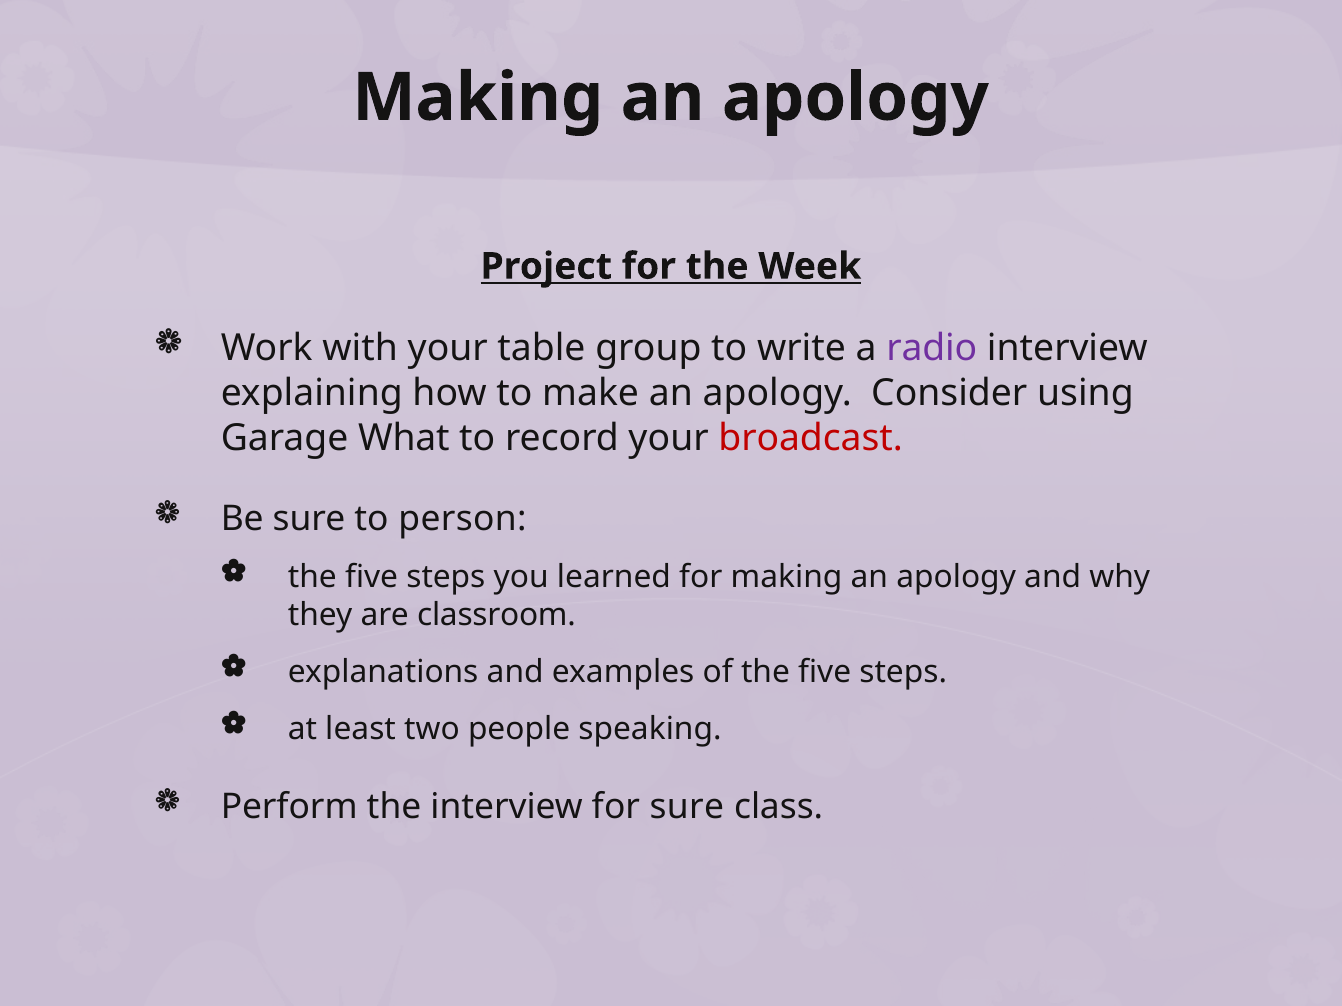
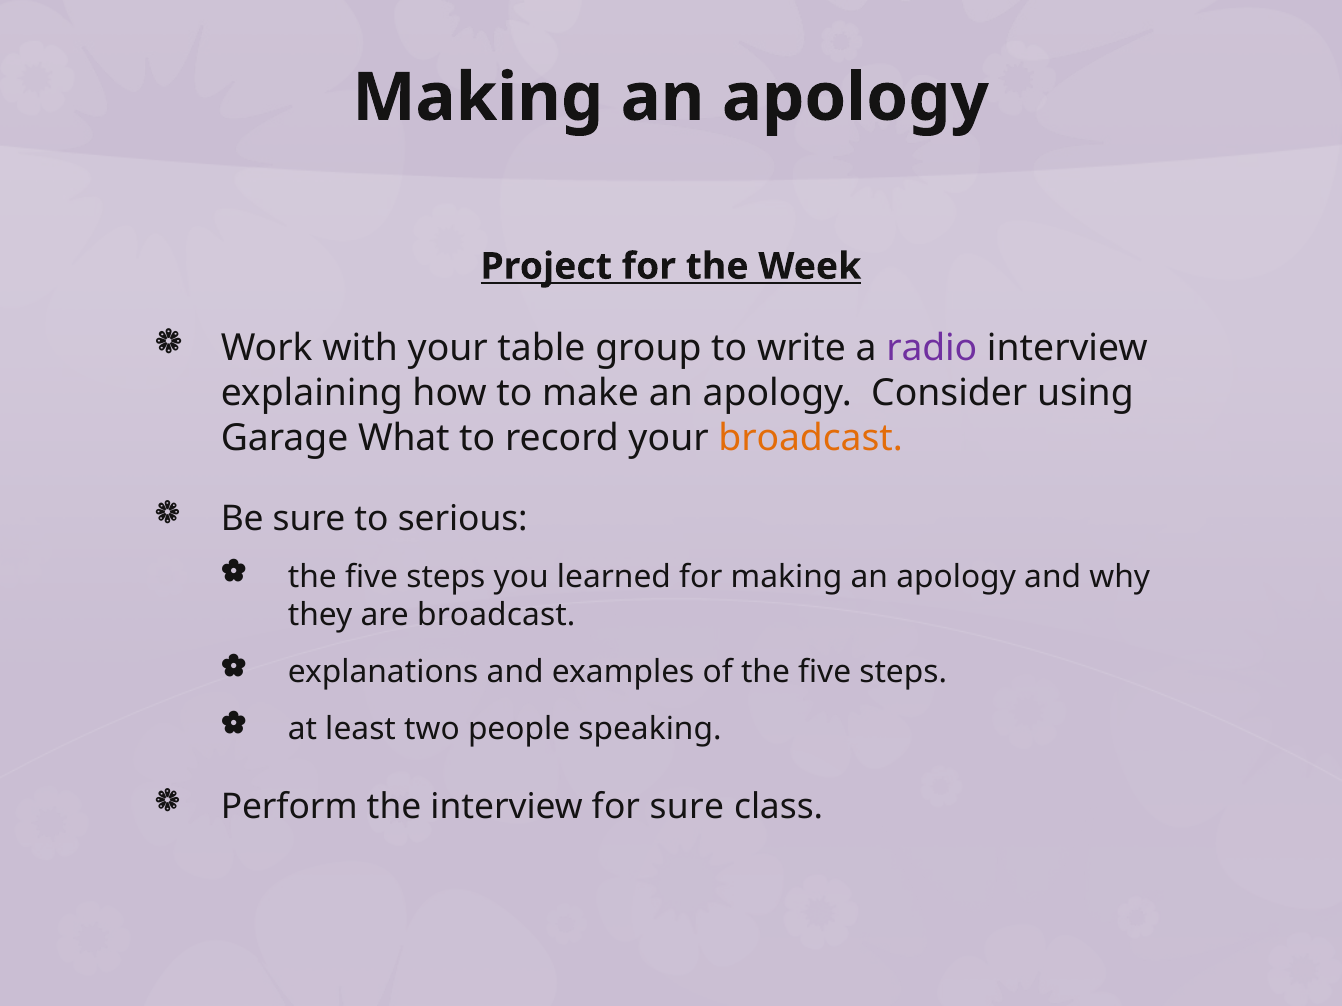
broadcast at (811, 438) colour: red -> orange
person: person -> serious
are classroom: classroom -> broadcast
